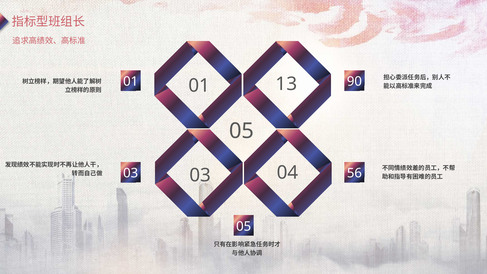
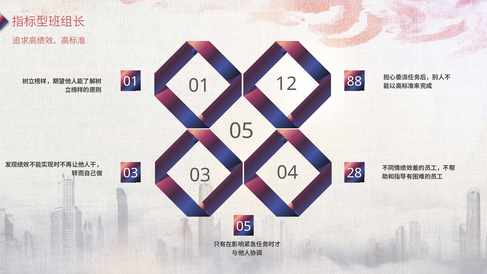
90: 90 -> 88
13: 13 -> 12
56: 56 -> 28
